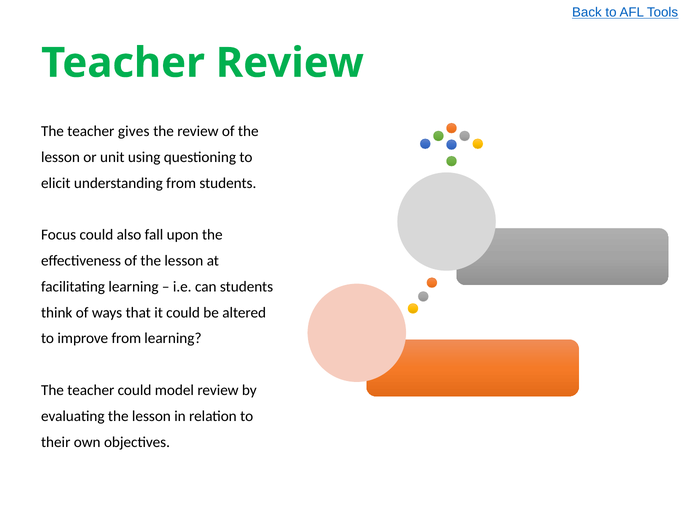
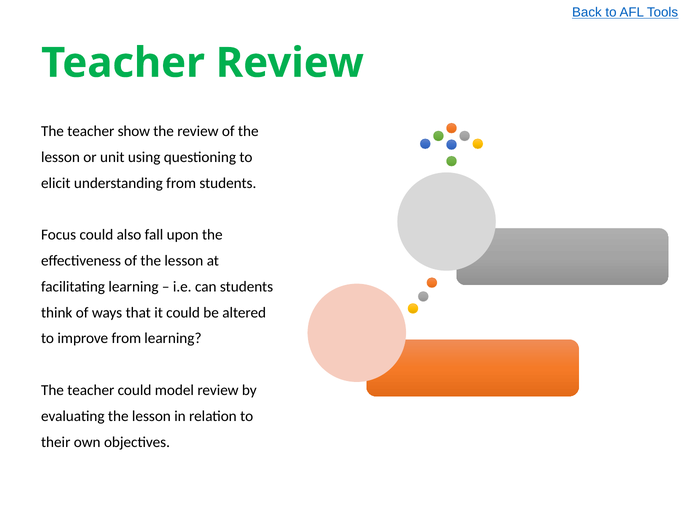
gives: gives -> show
